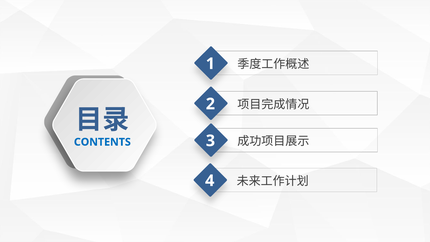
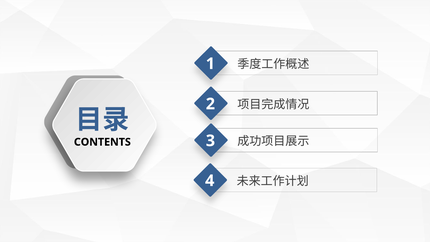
CONTENTS colour: blue -> black
